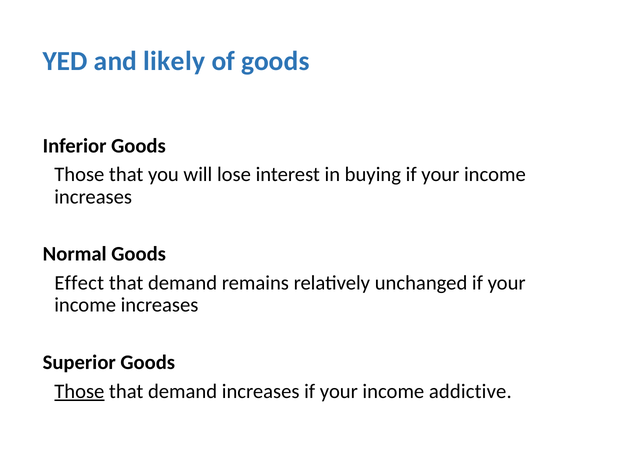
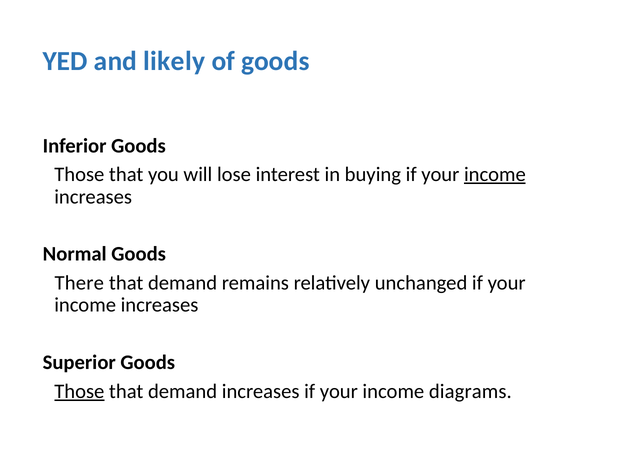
income at (495, 175) underline: none -> present
Effect: Effect -> There
addictive: addictive -> diagrams
